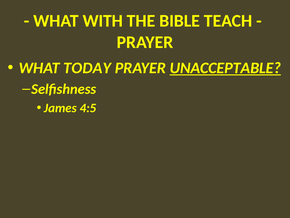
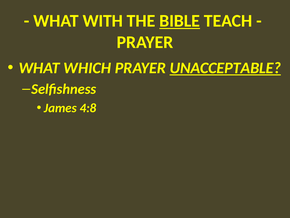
BIBLE underline: none -> present
TODAY: TODAY -> WHICH
4:5: 4:5 -> 4:8
